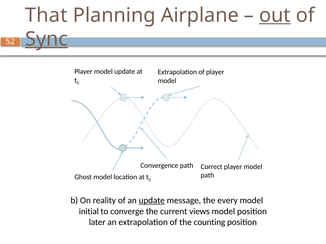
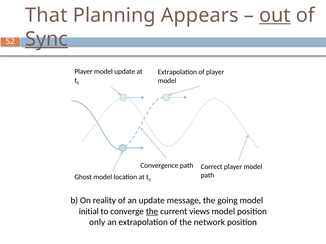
Airplane: Airplane -> Appears
update at (152, 201) underline: present -> none
every: every -> going
the at (152, 212) underline: none -> present
later: later -> only
counting: counting -> network
